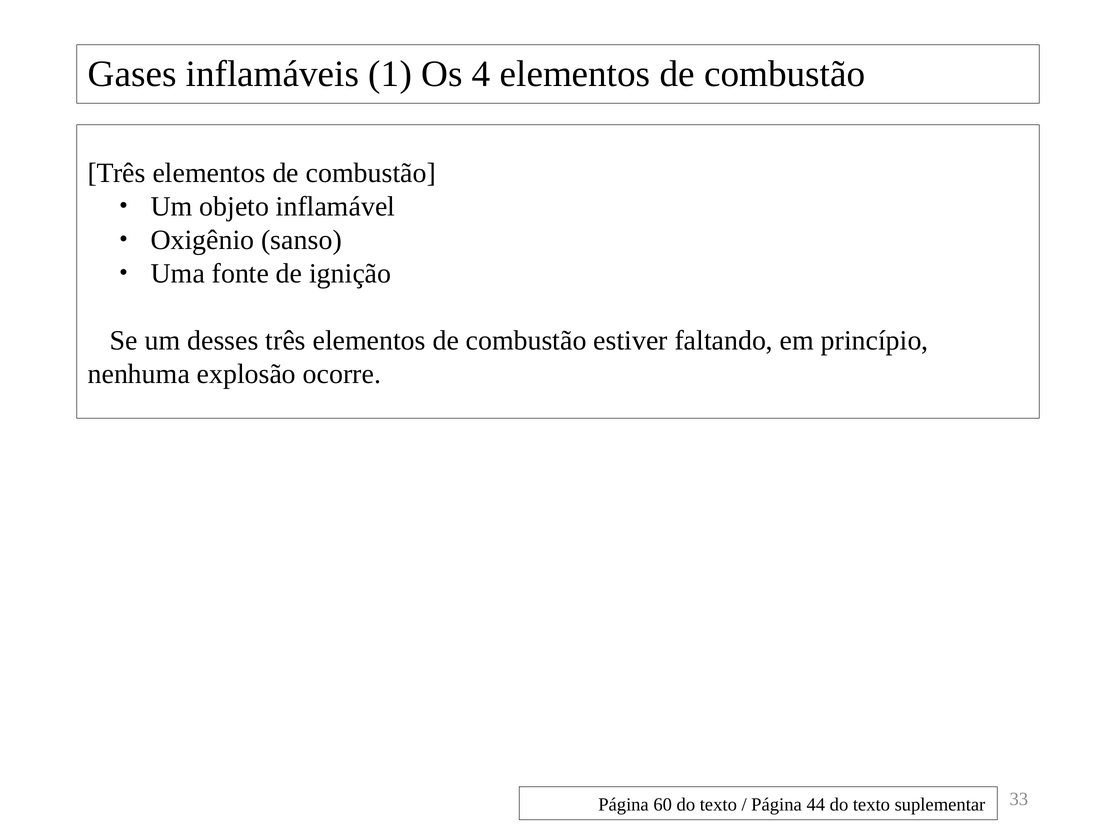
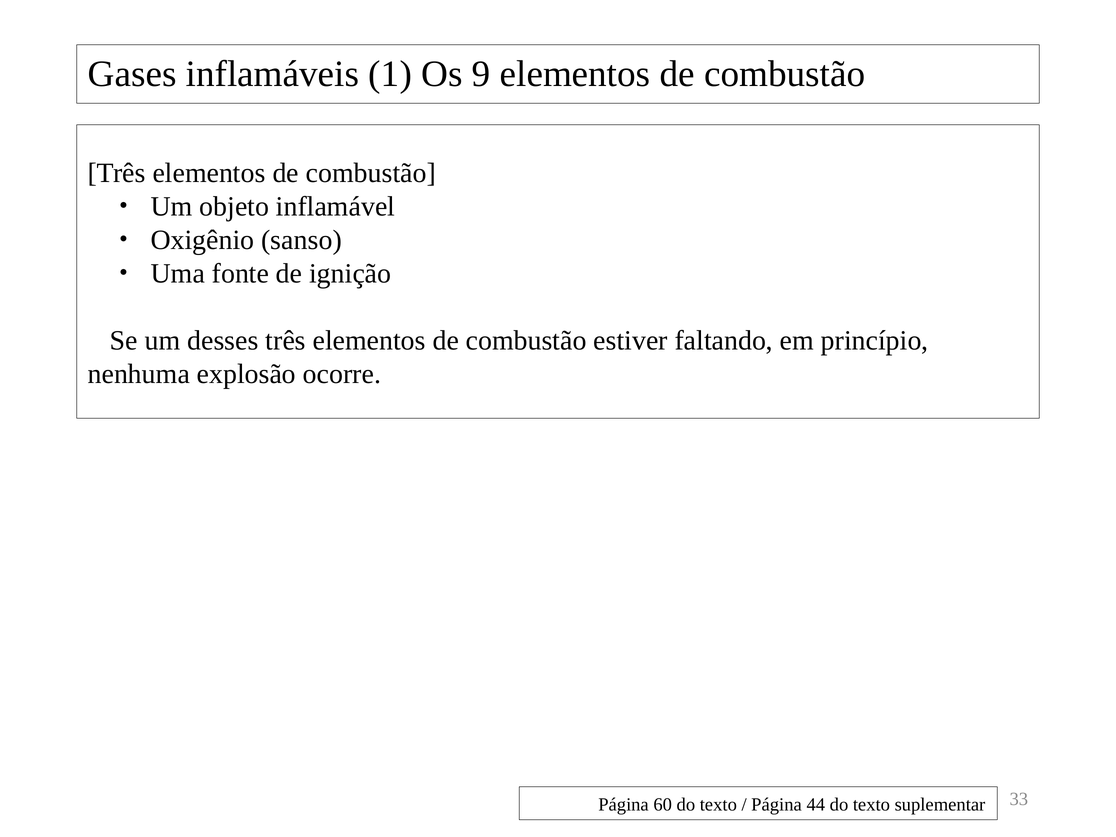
4: 4 -> 9
